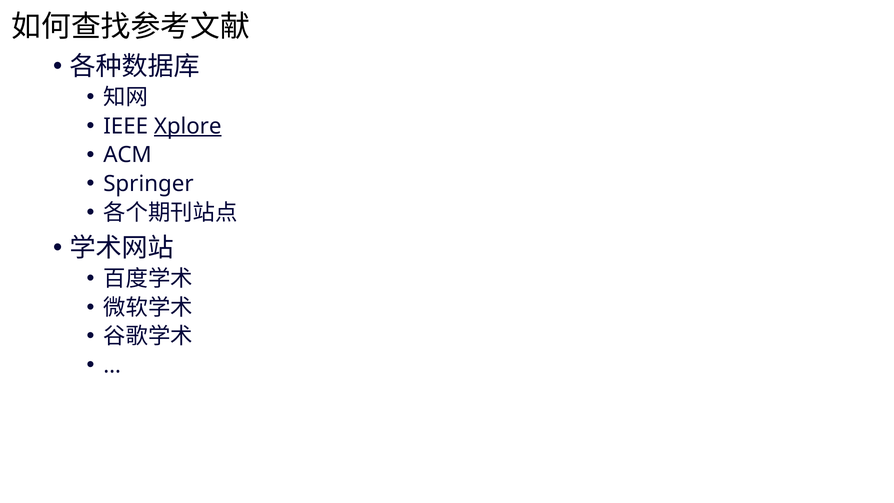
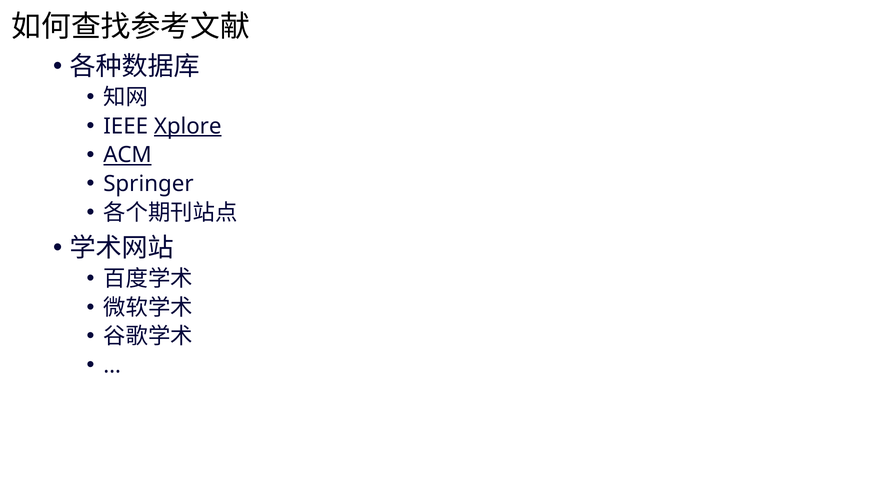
ACM underline: none -> present
